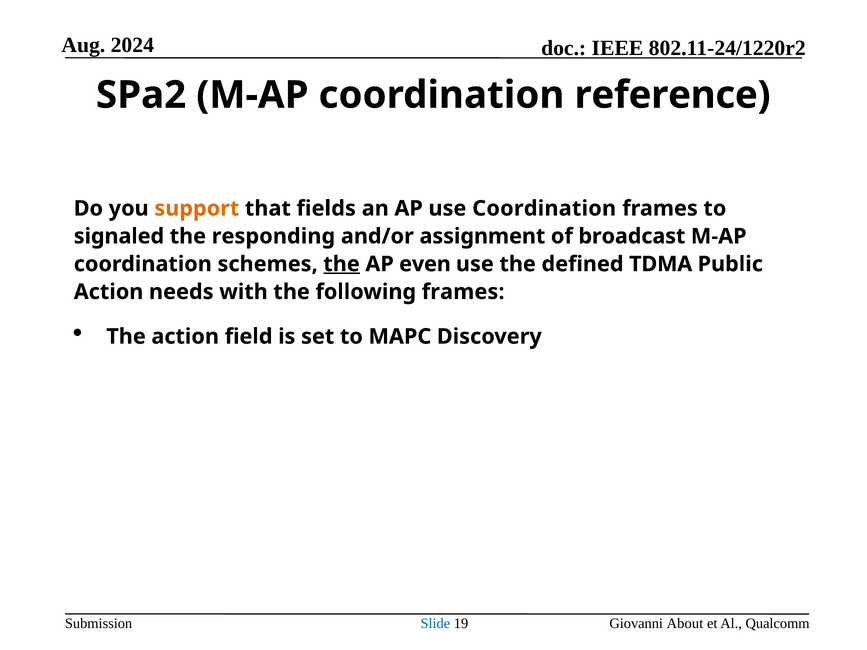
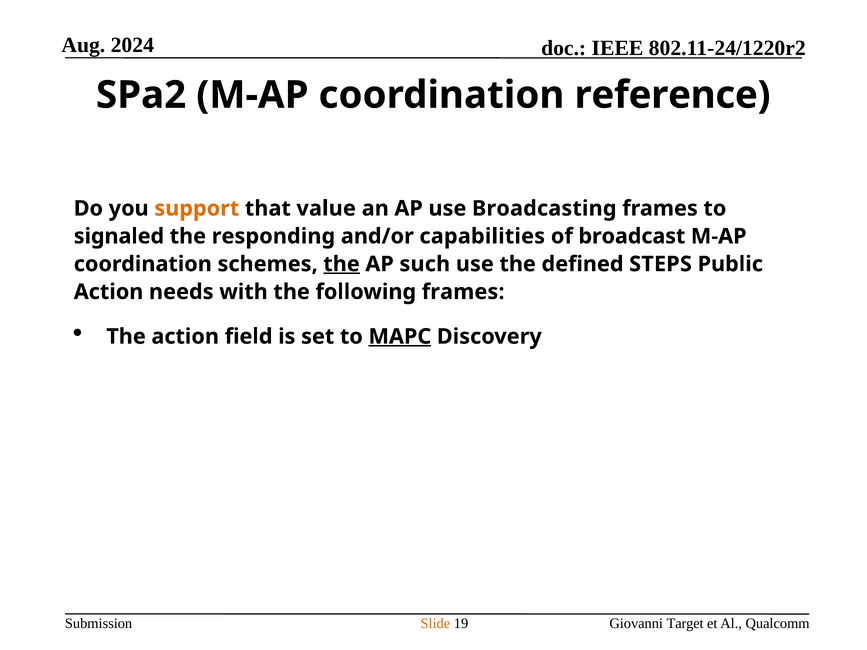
fields: fields -> value
use Coordination: Coordination -> Broadcasting
assignment: assignment -> capabilities
even: even -> such
TDMA: TDMA -> STEPS
MAPC underline: none -> present
Slide colour: blue -> orange
About: About -> Target
